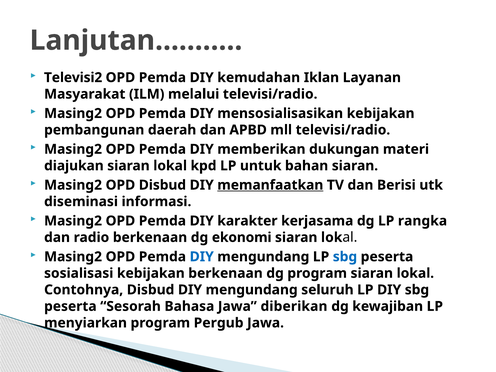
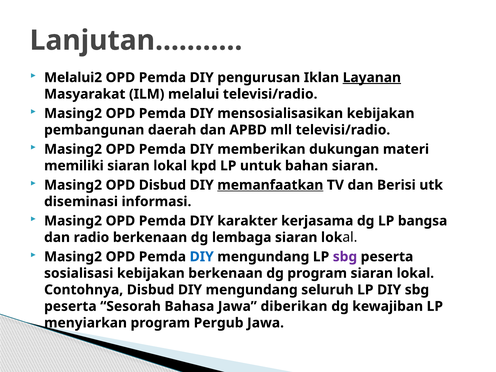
Televisi2: Televisi2 -> Melalui2
kemudahan: kemudahan -> pengurusan
Layanan underline: none -> present
diajukan: diajukan -> memiliki
rangka: rangka -> bangsa
ekonomi: ekonomi -> lembaga
sbg at (345, 257) colour: blue -> purple
